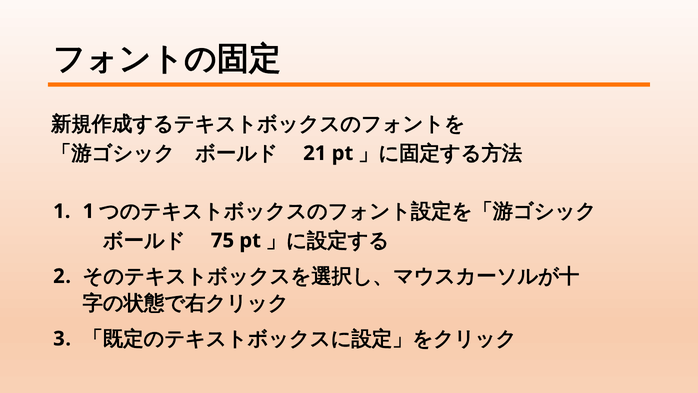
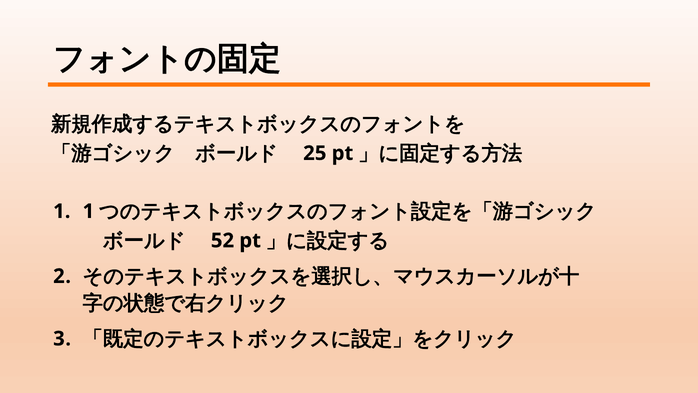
21: 21 -> 25
75: 75 -> 52
